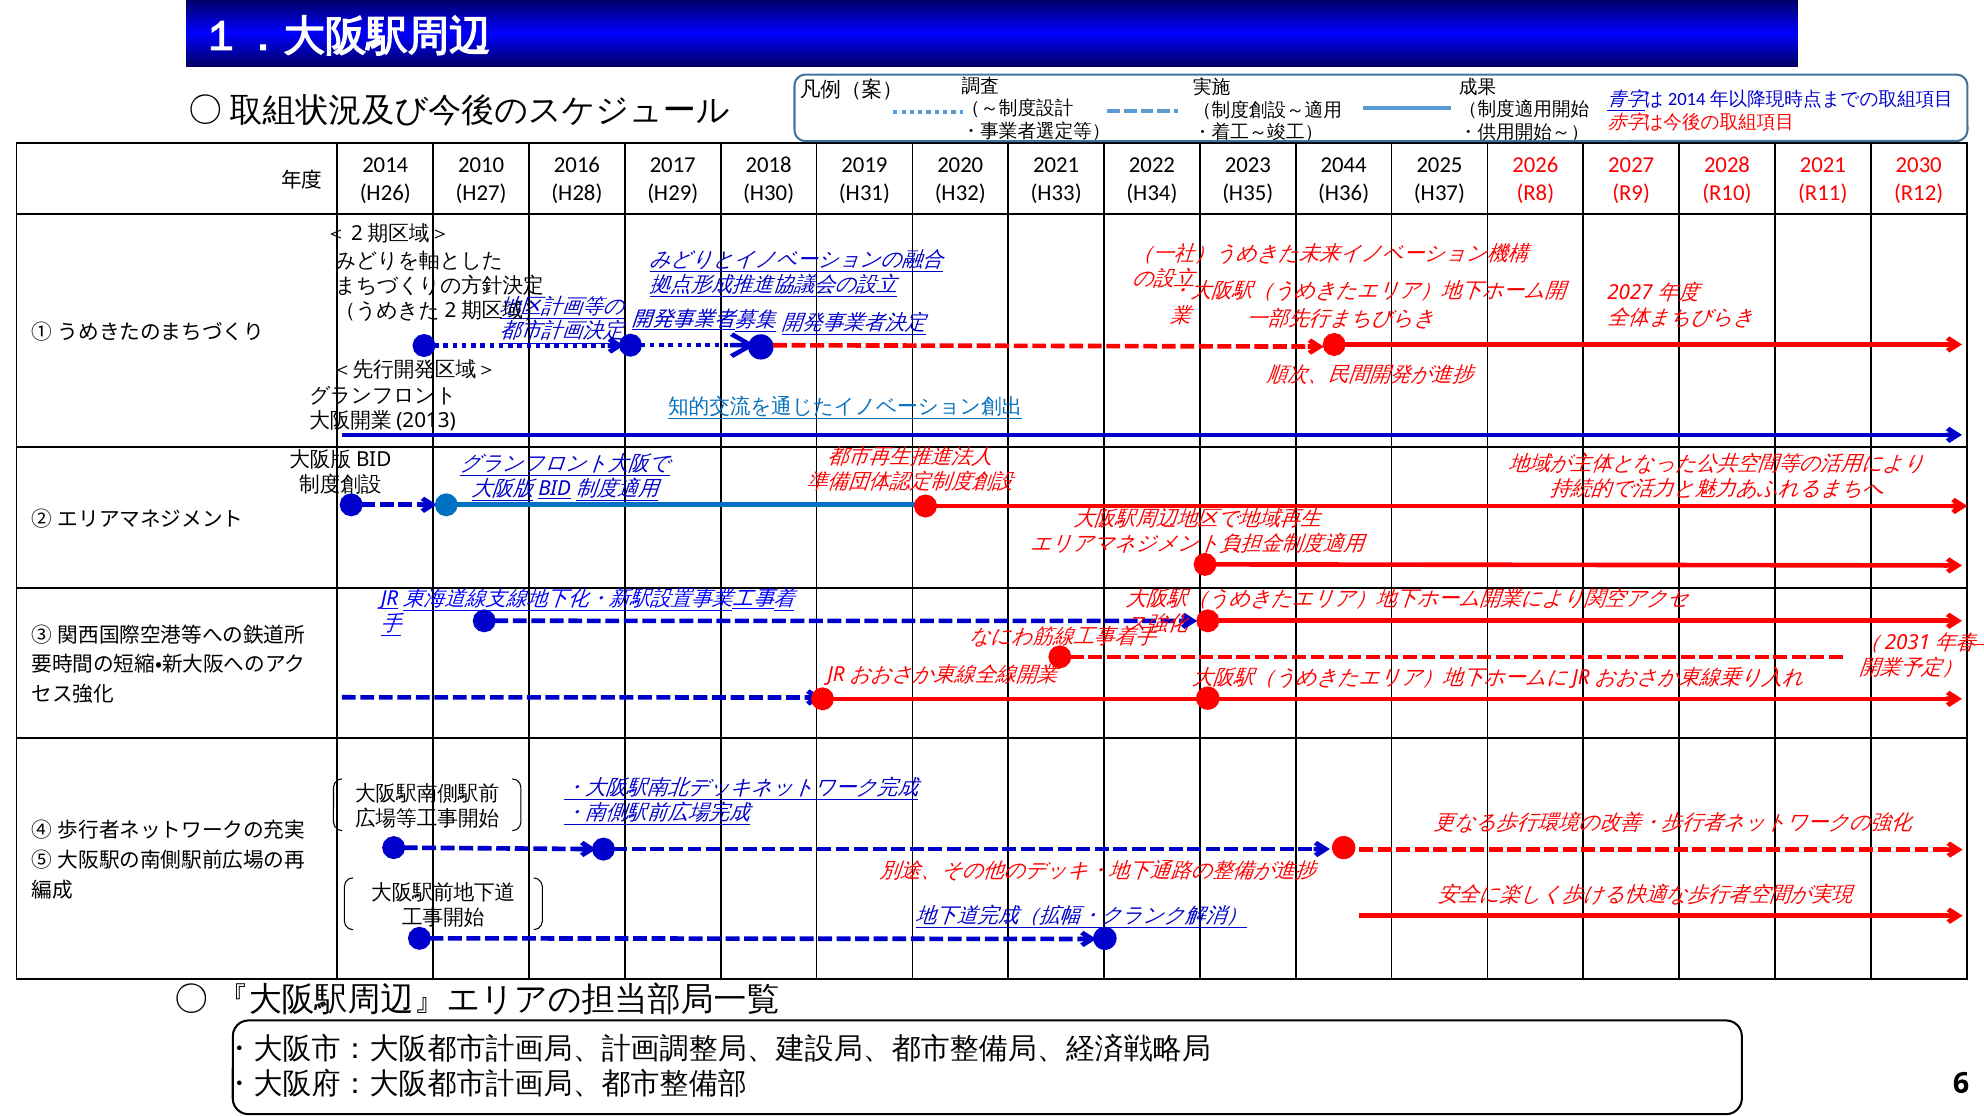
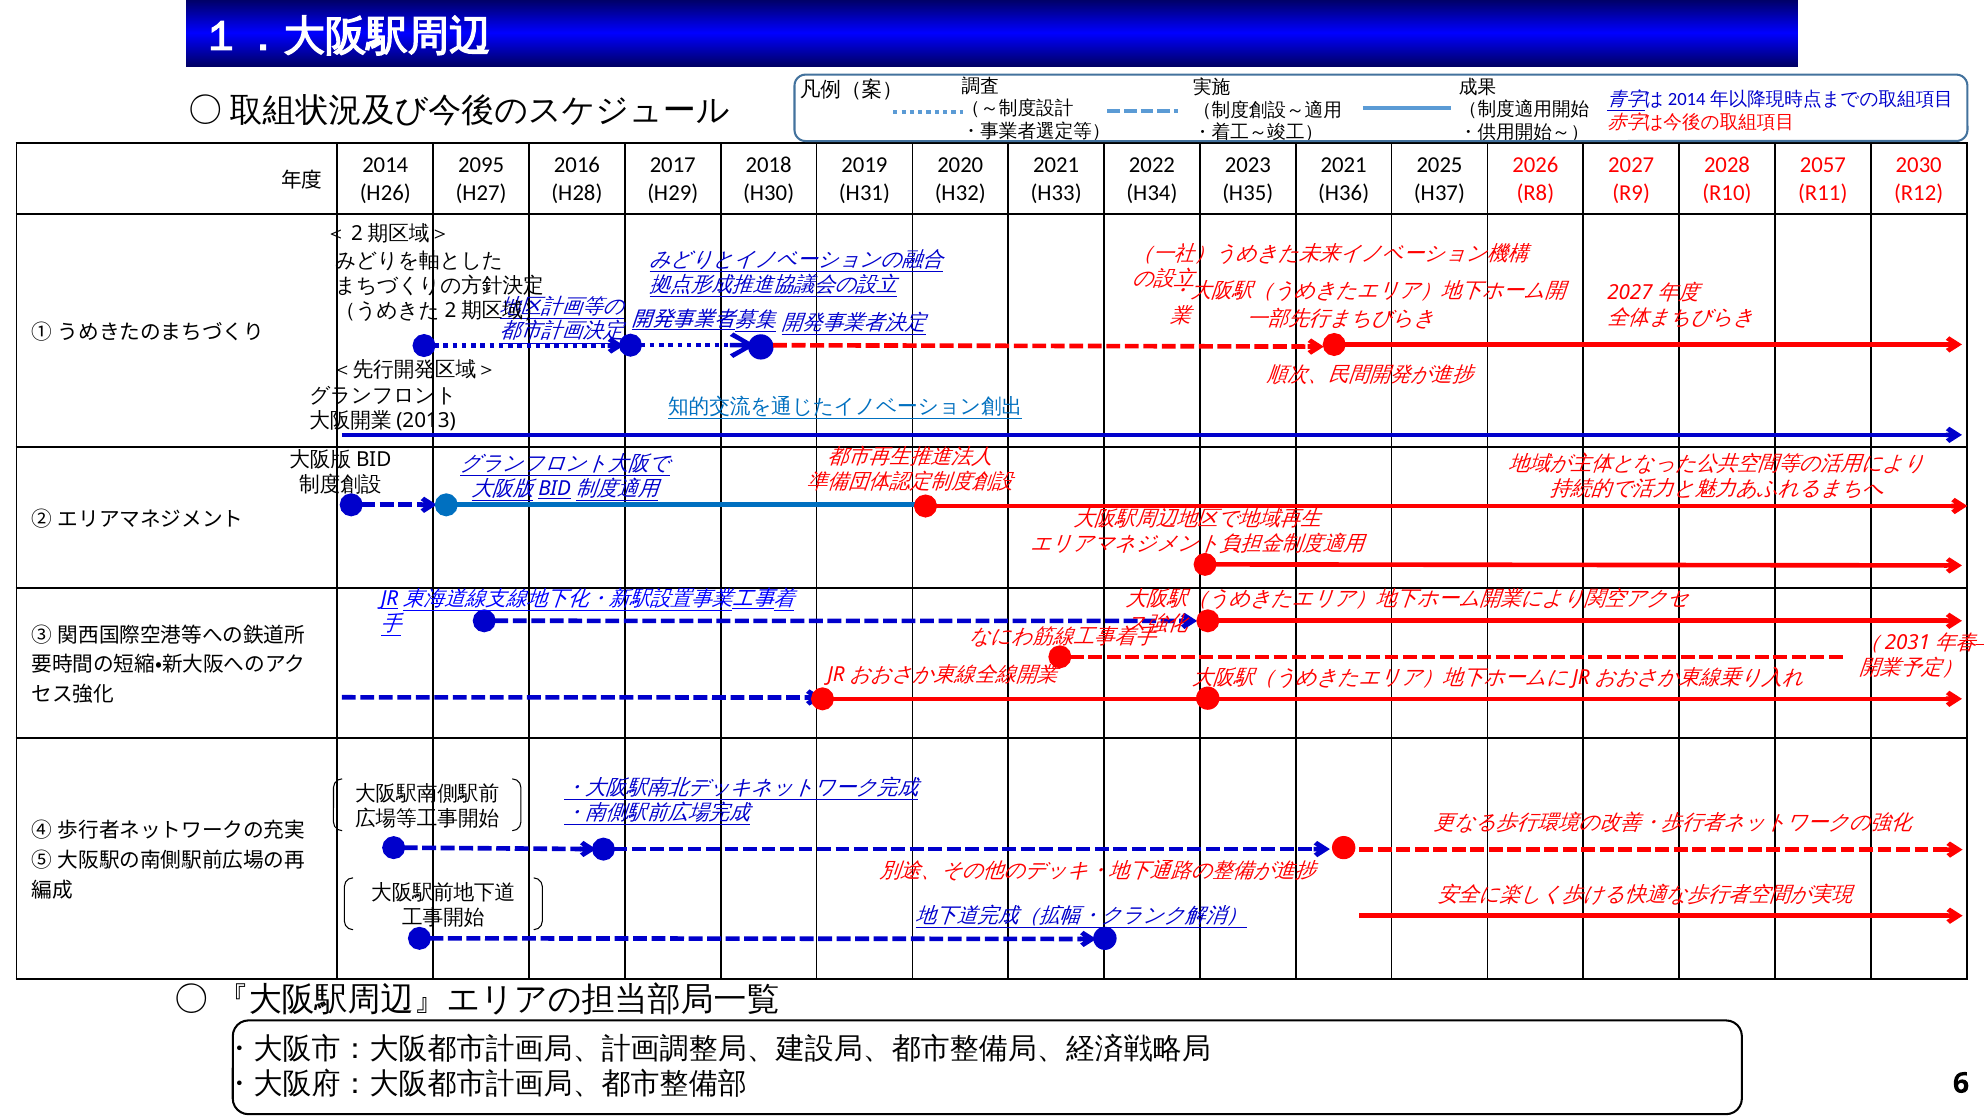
2010: 2010 -> 2095
2044 at (1344, 165): 2044 -> 2021
2021 at (1823, 165): 2021 -> 2057
